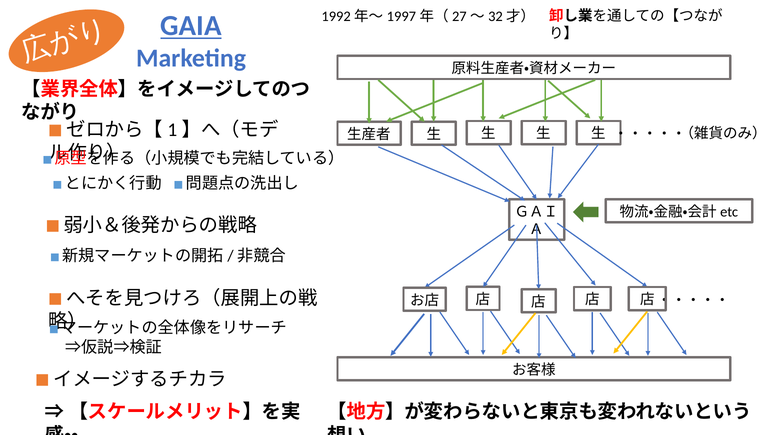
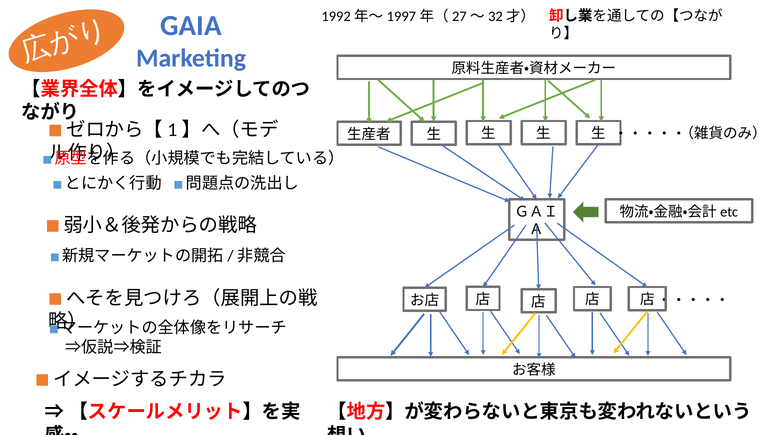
GAIA underline: present -> none
